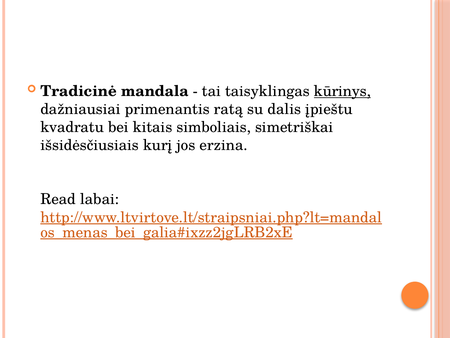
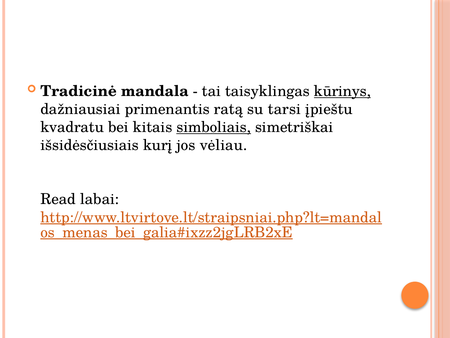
dalis: dalis -> tarsi
simboliais underline: none -> present
erzina: erzina -> vėliau
